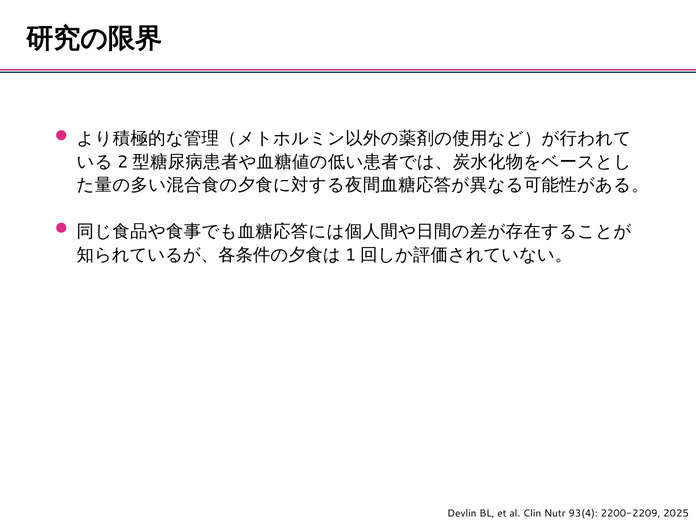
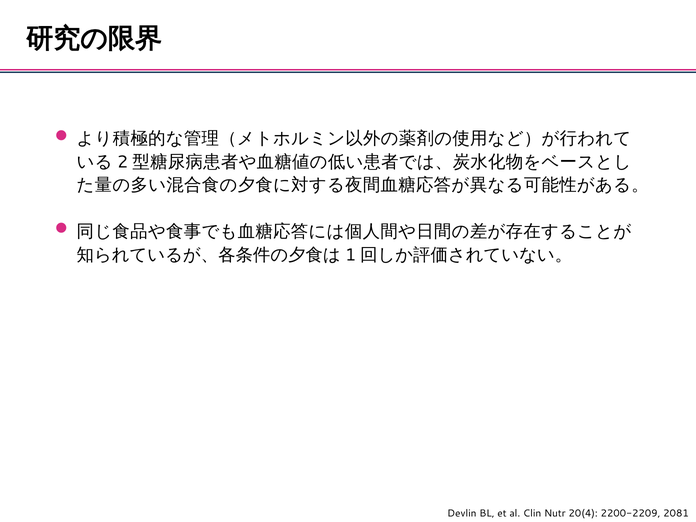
93(4: 93(4 -> 20(4
2025: 2025 -> 2081
